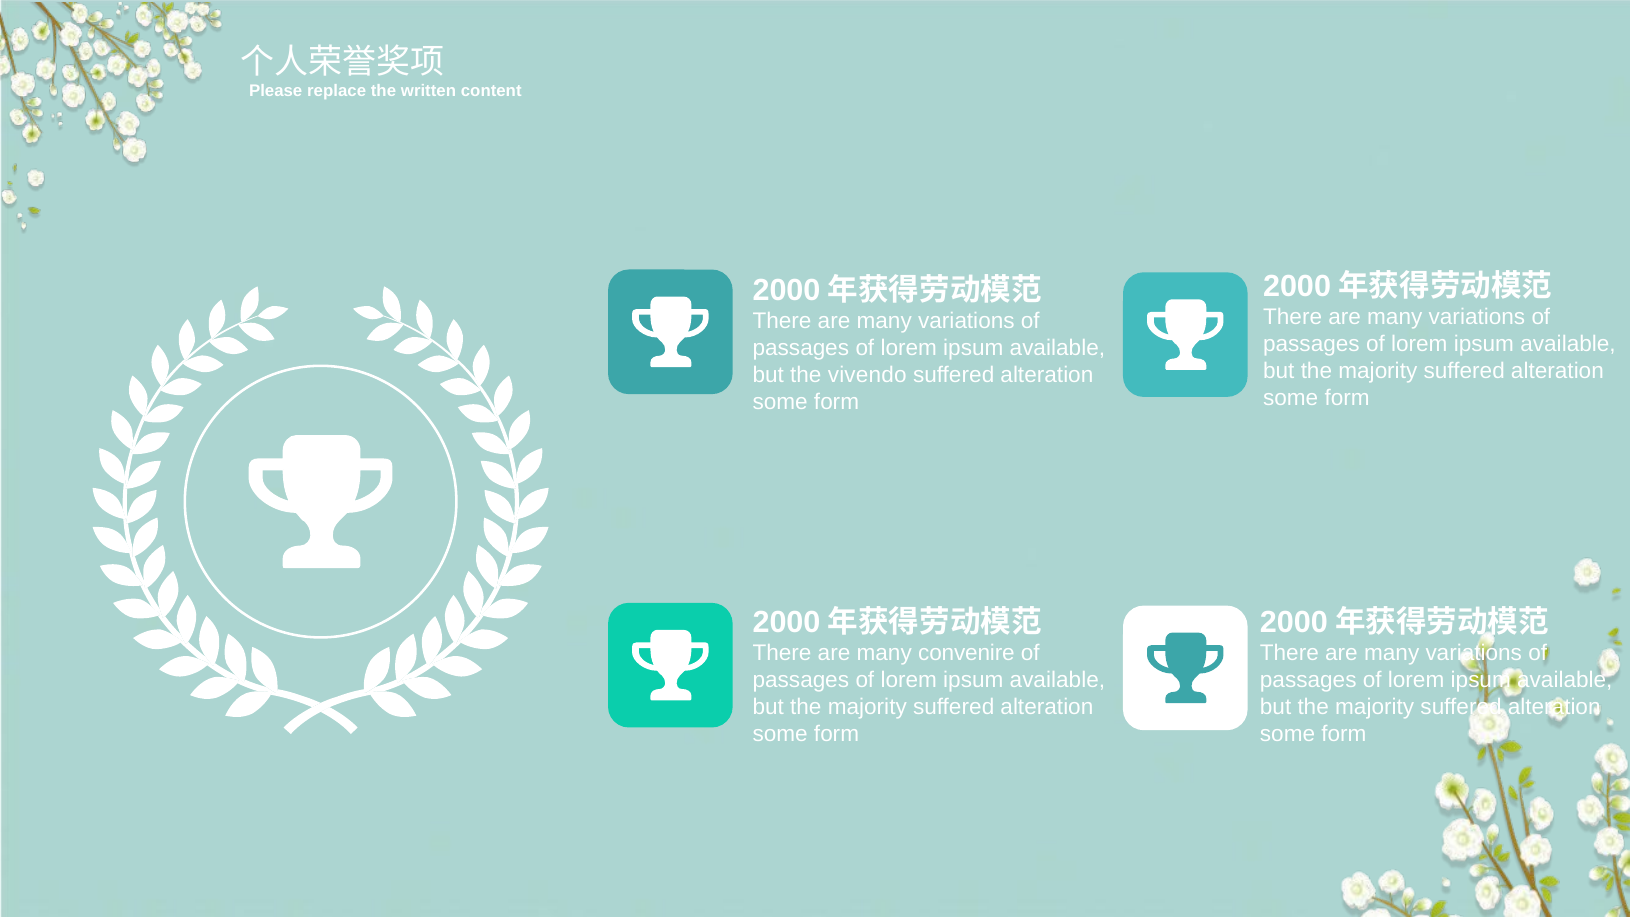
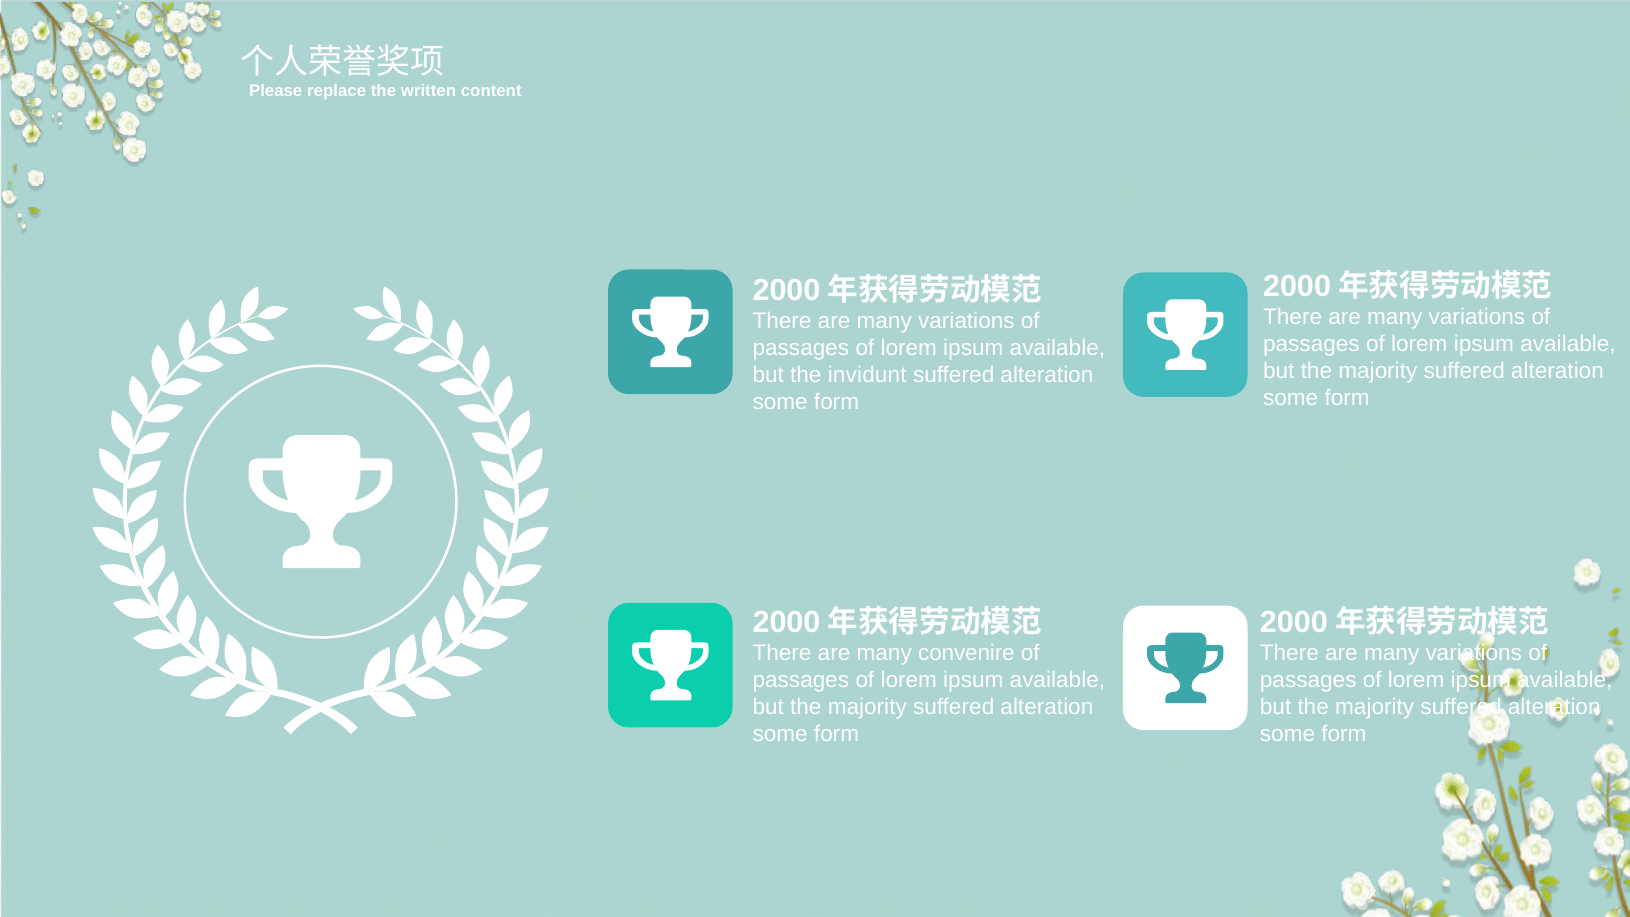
vivendo: vivendo -> invidunt
